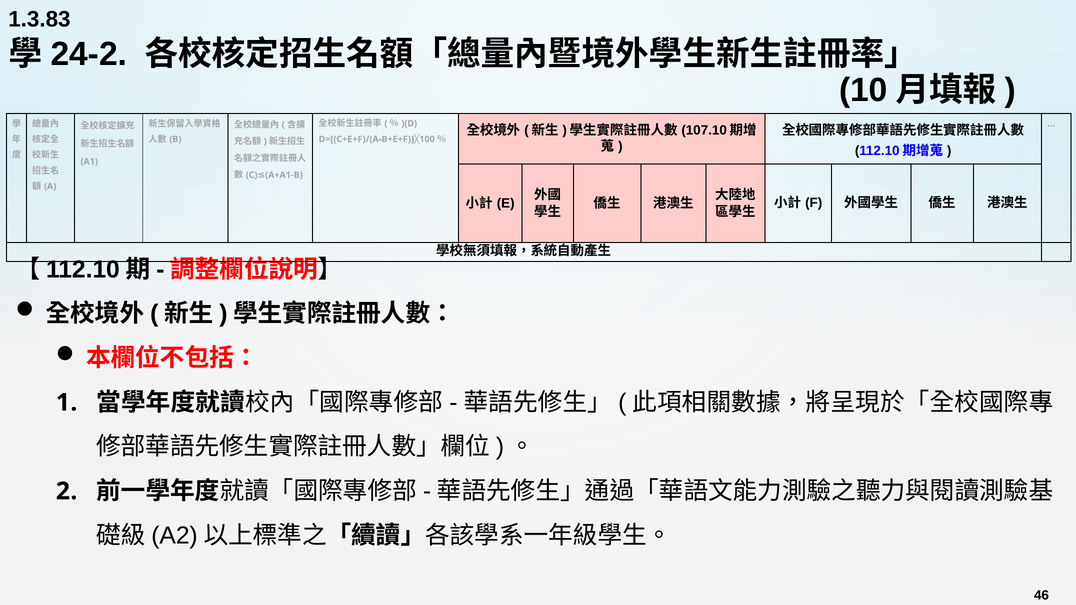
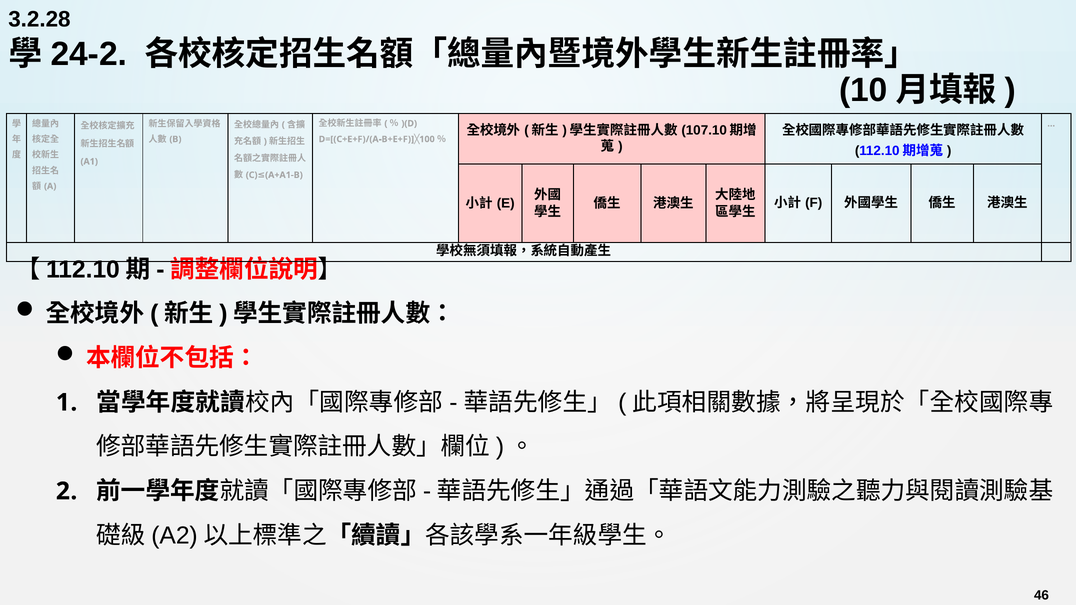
1.3.83: 1.3.83 -> 3.2.28
